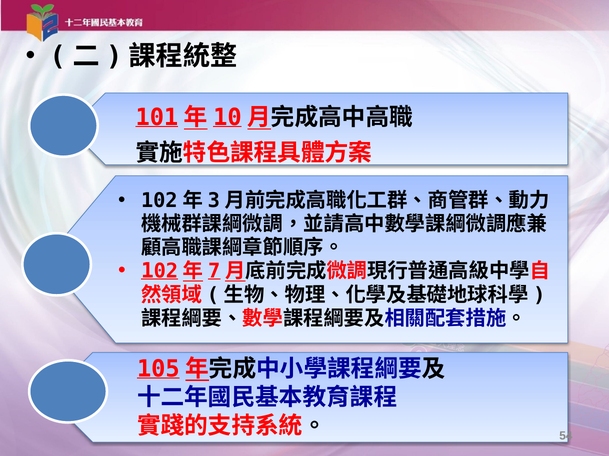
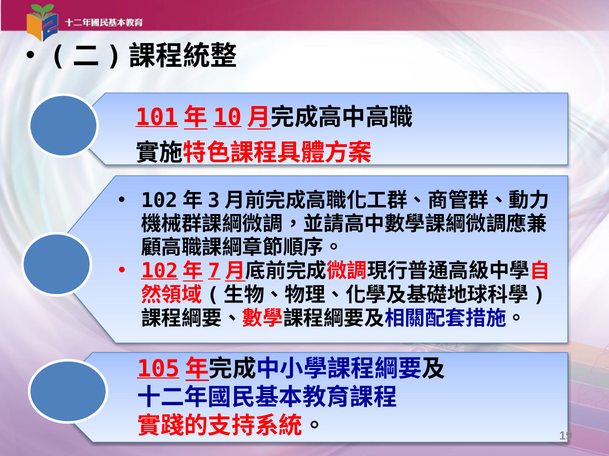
54: 54 -> 19
